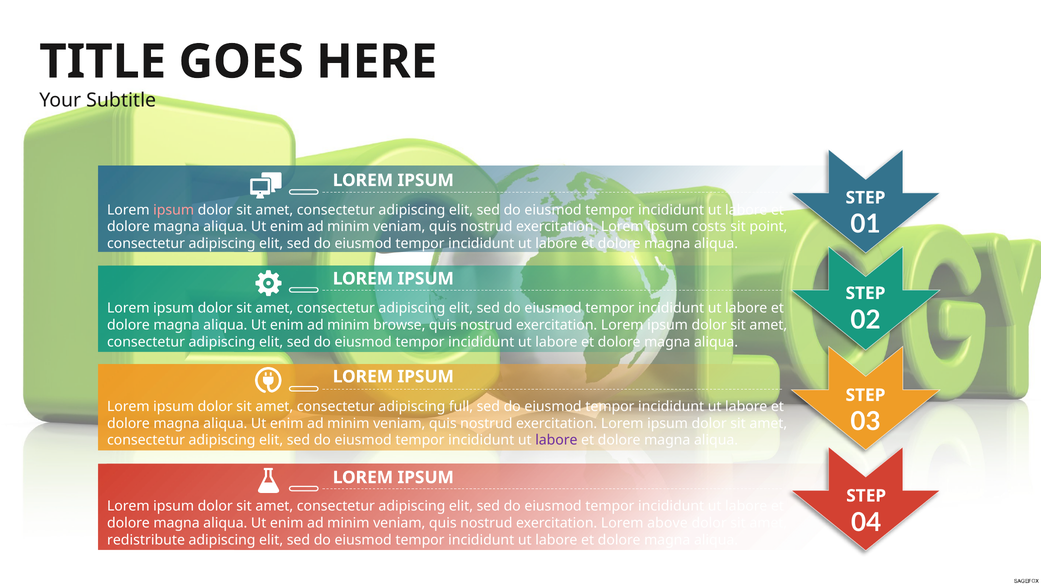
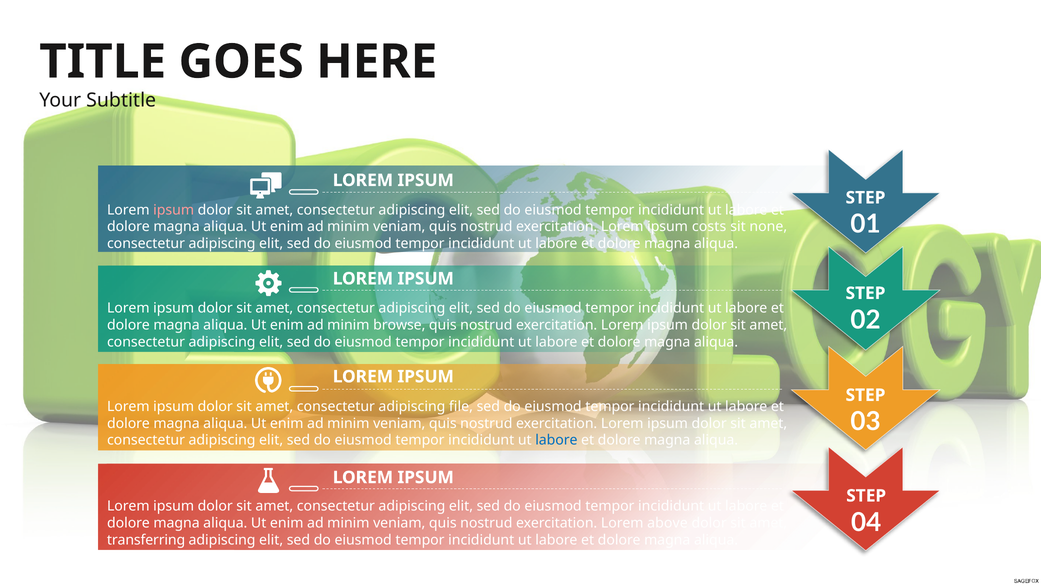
point: point -> none
full: full -> file
labore at (556, 440) colour: purple -> blue
redistribute: redistribute -> transferring
